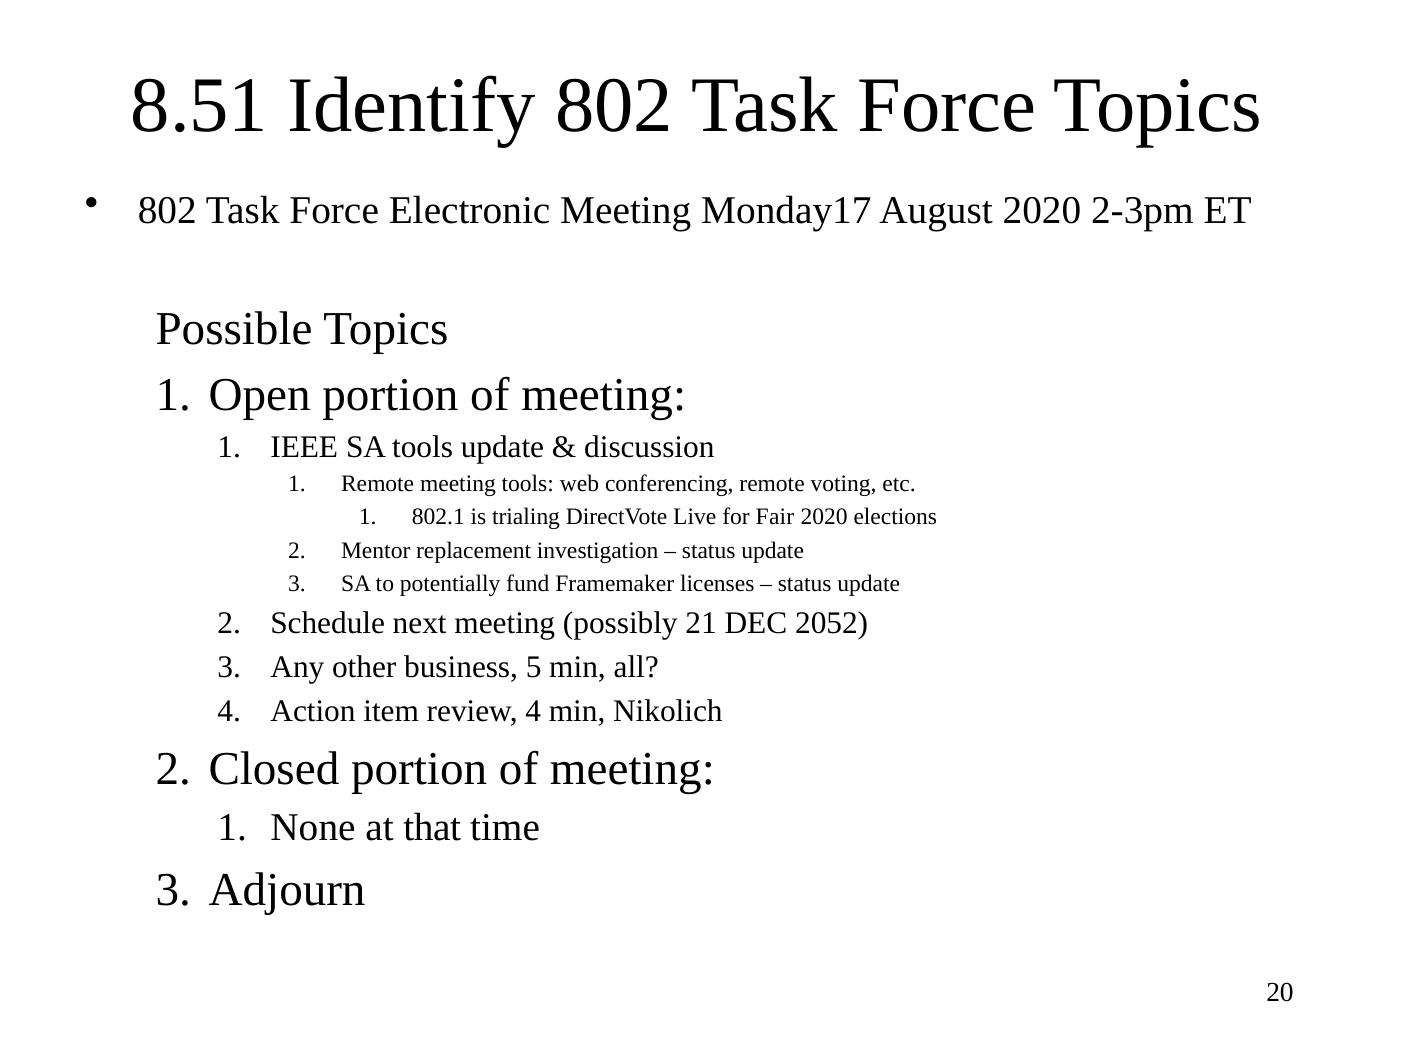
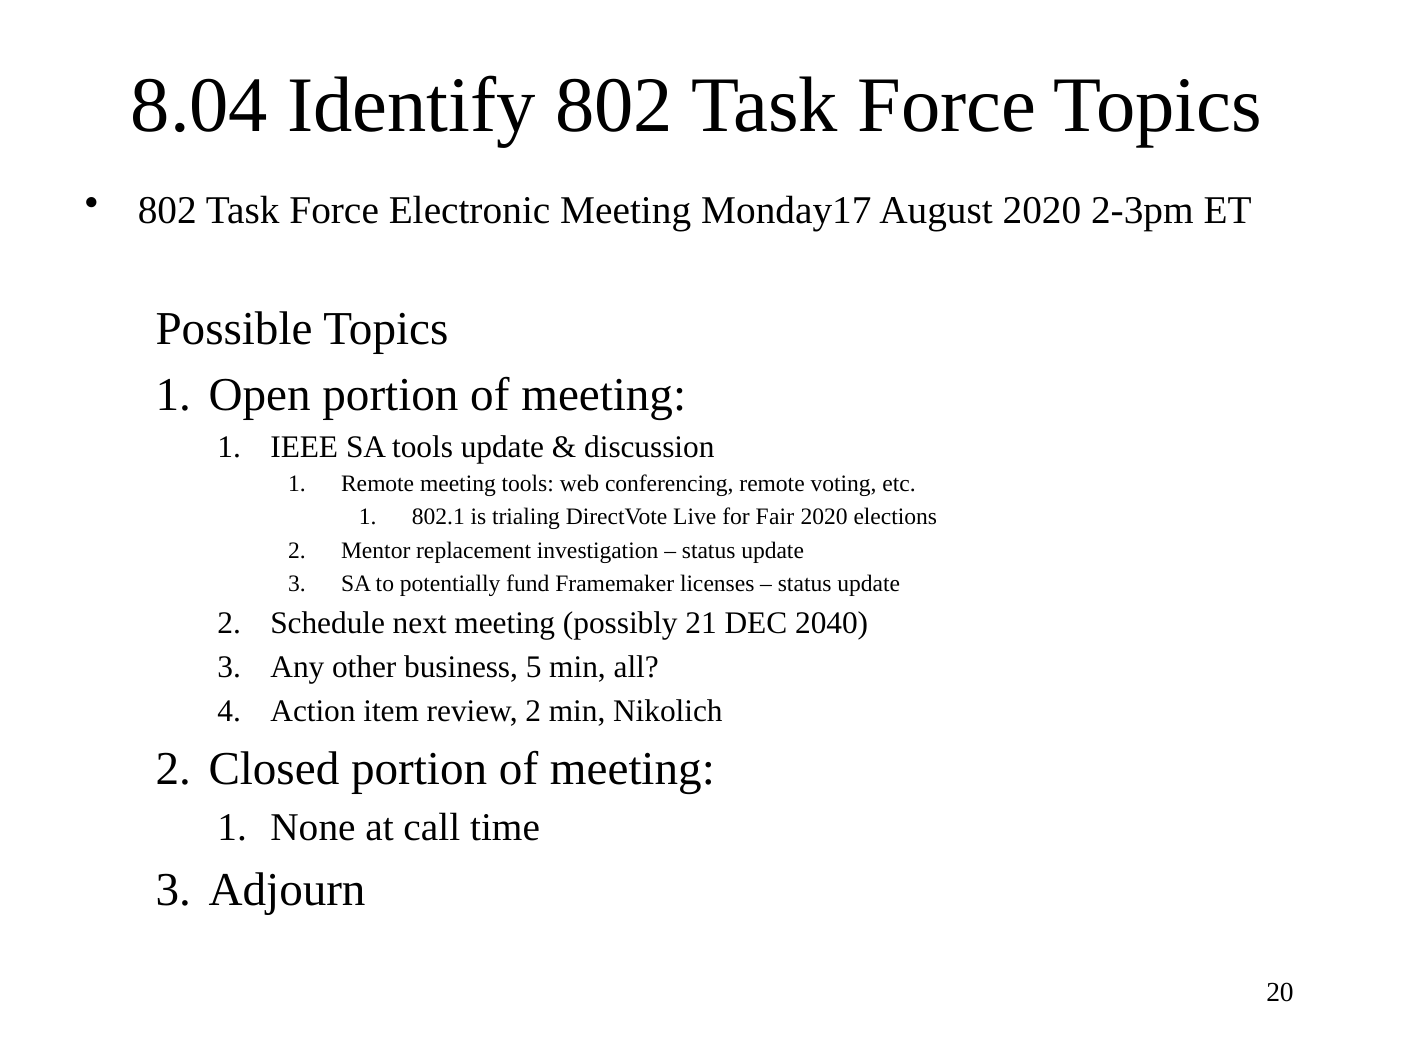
8.51: 8.51 -> 8.04
2052: 2052 -> 2040
review 4: 4 -> 2
that: that -> call
